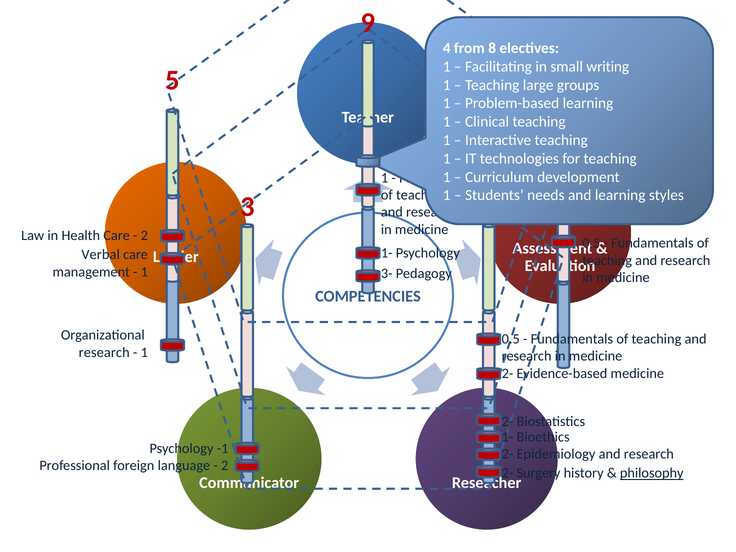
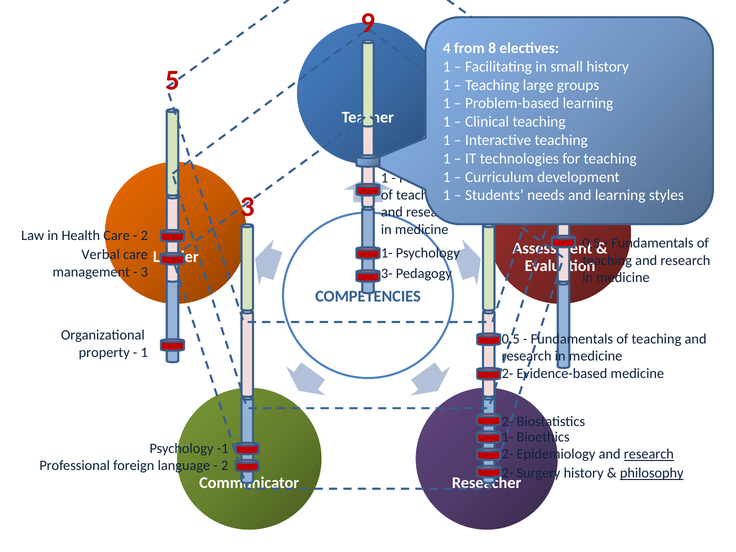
small writing: writing -> history
1 at (144, 272): 1 -> 3
research at (104, 352): research -> property
research at (649, 454) underline: none -> present
